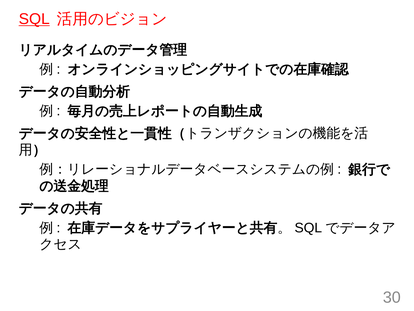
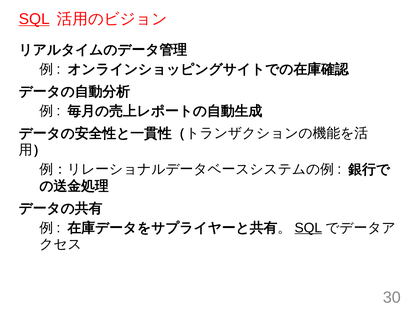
SQL at (308, 227) underline: none -> present
